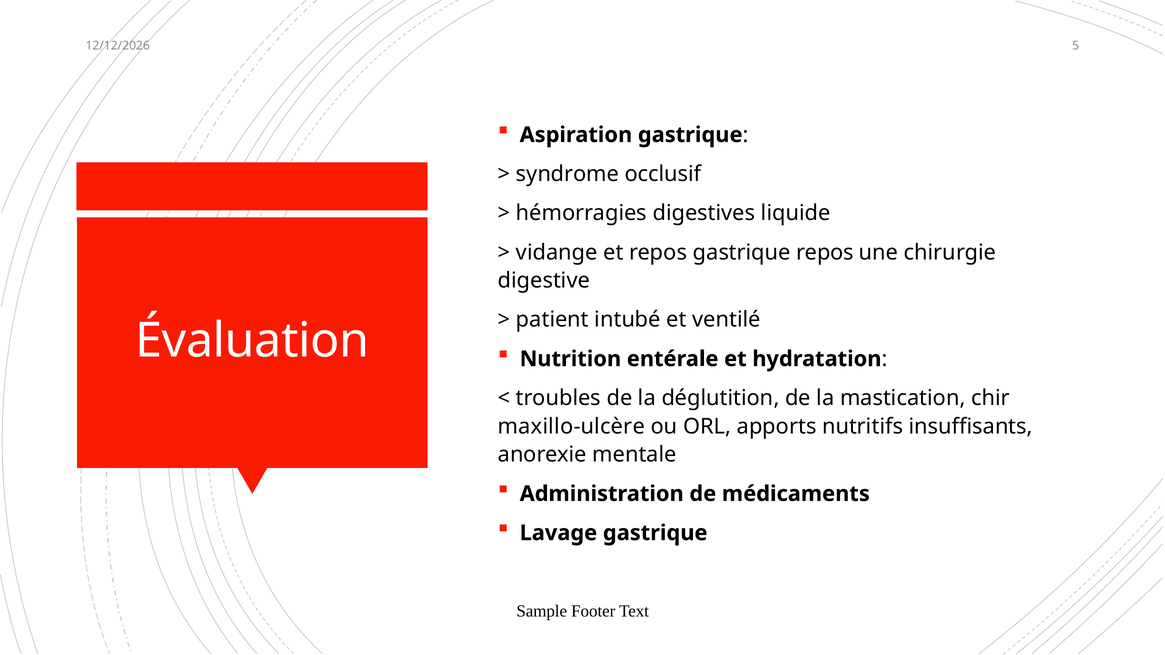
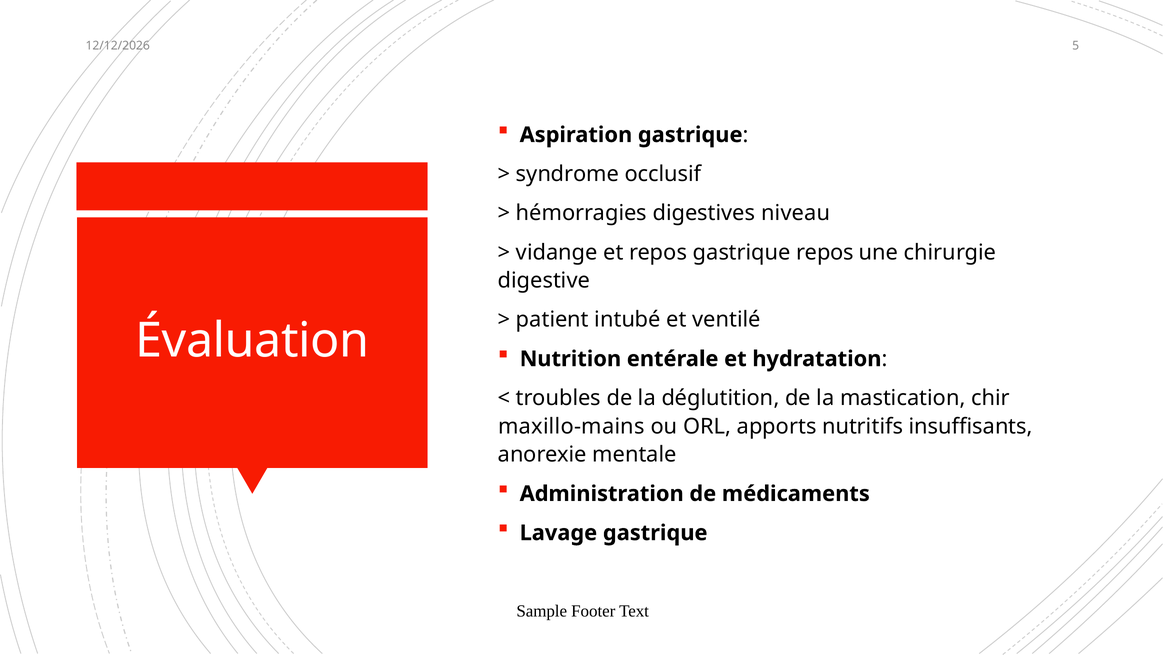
liquide: liquide -> niveau
maxillo-ulcère: maxillo-ulcère -> maxillo-mains
